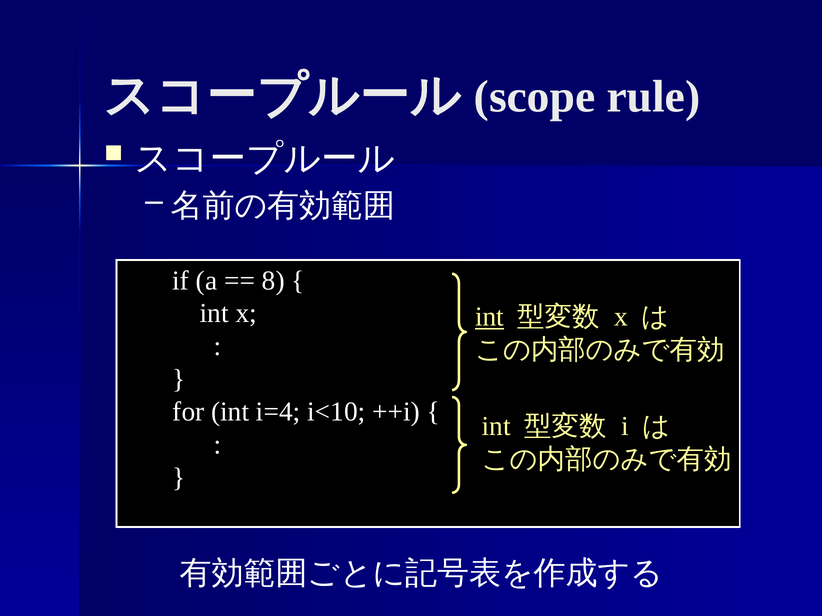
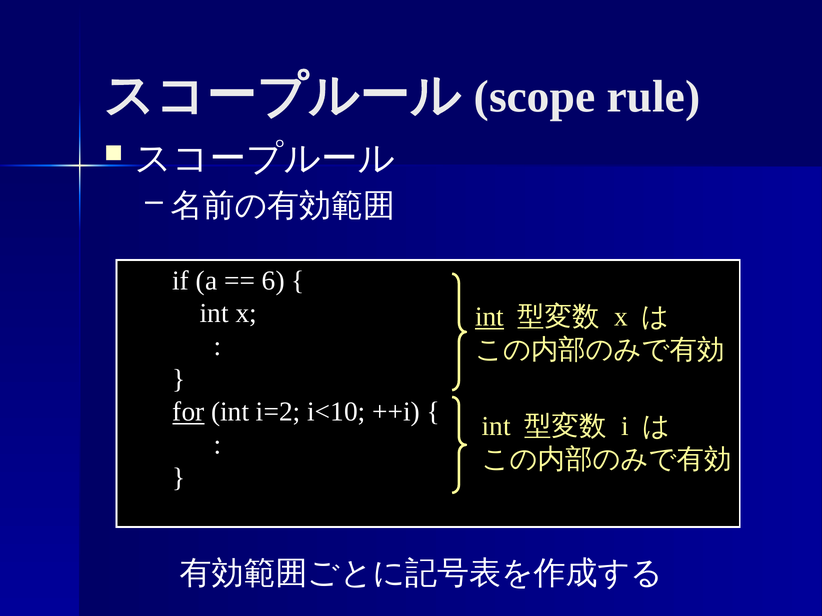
8: 8 -> 6
for underline: none -> present
i=4: i=4 -> i=2
